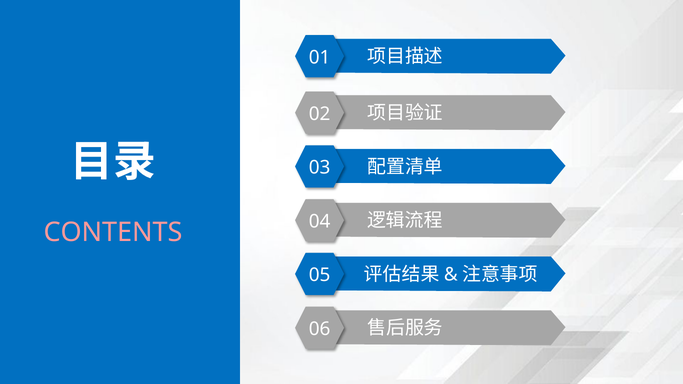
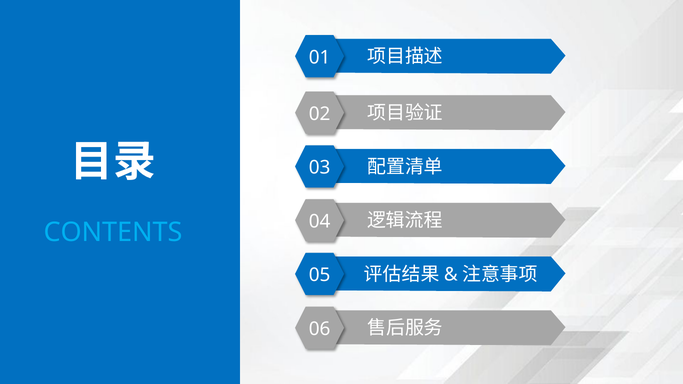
CONTENTS colour: pink -> light blue
